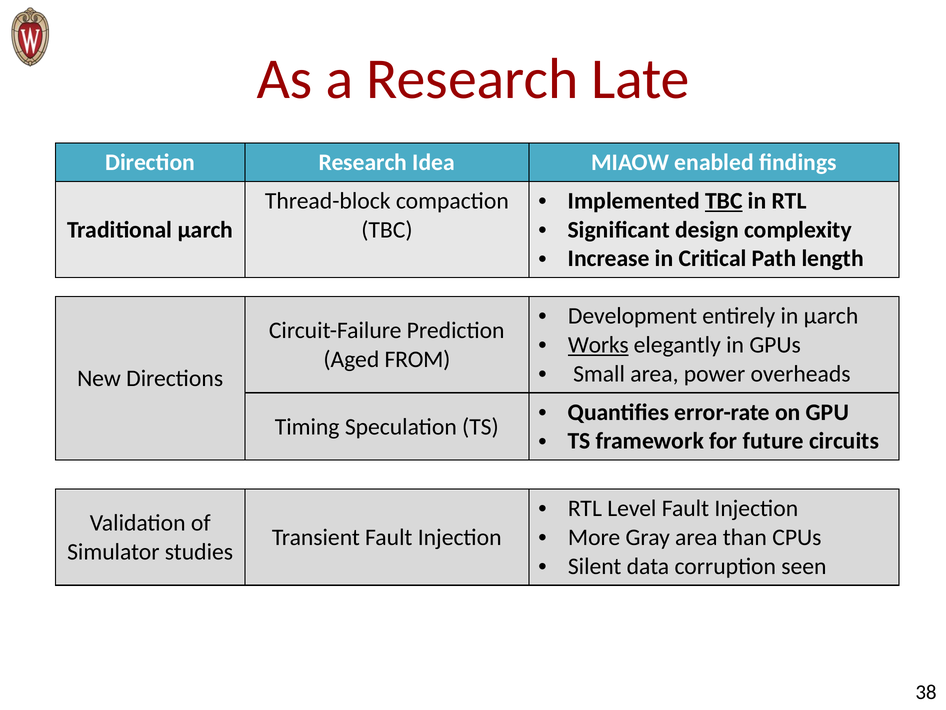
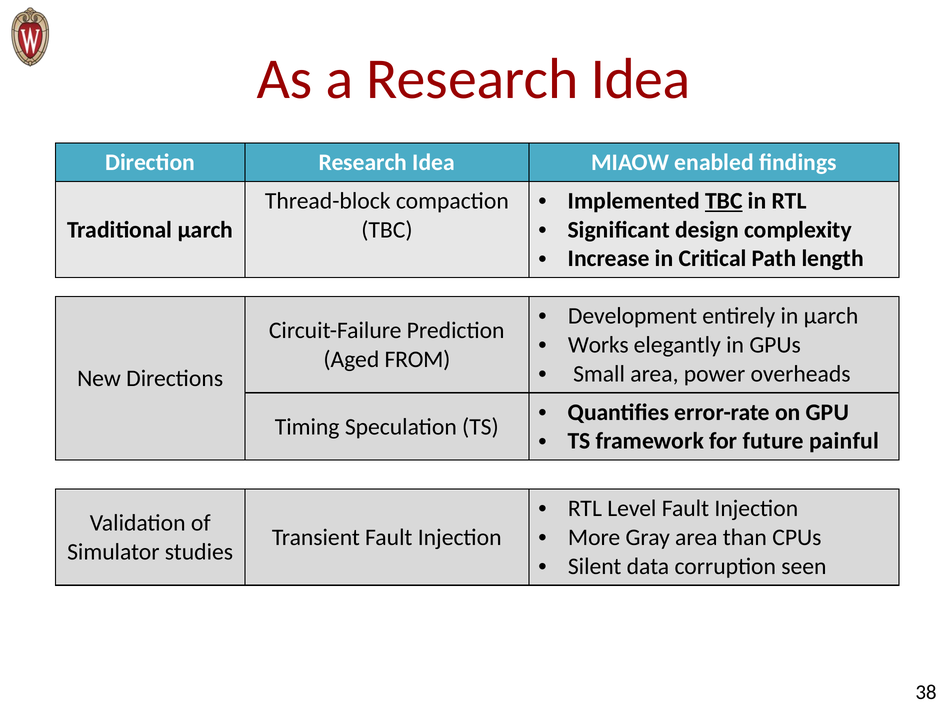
a Research Late: Late -> Idea
Works underline: present -> none
circuits: circuits -> painful
